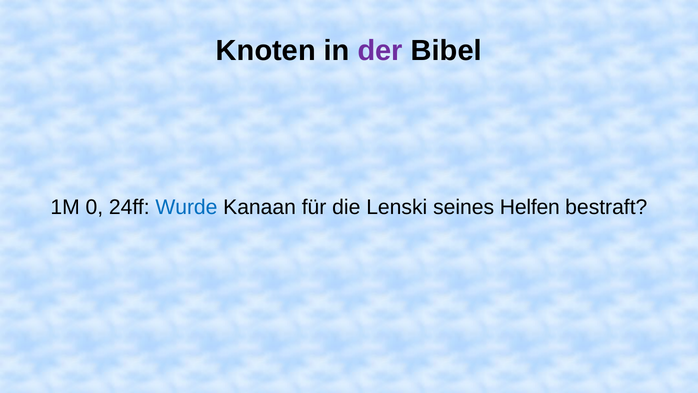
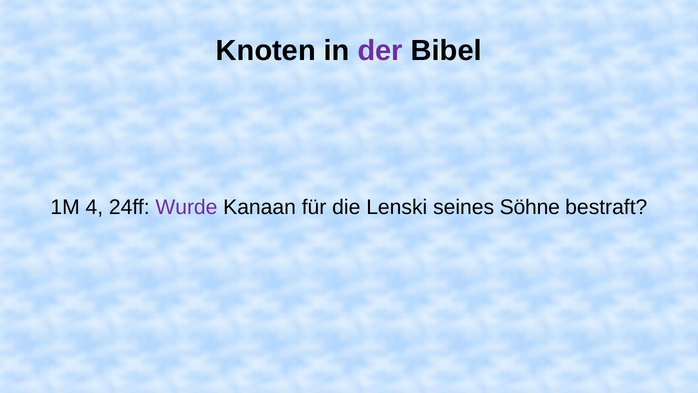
0: 0 -> 4
Wurde colour: blue -> purple
Helfen: Helfen -> Söhne
